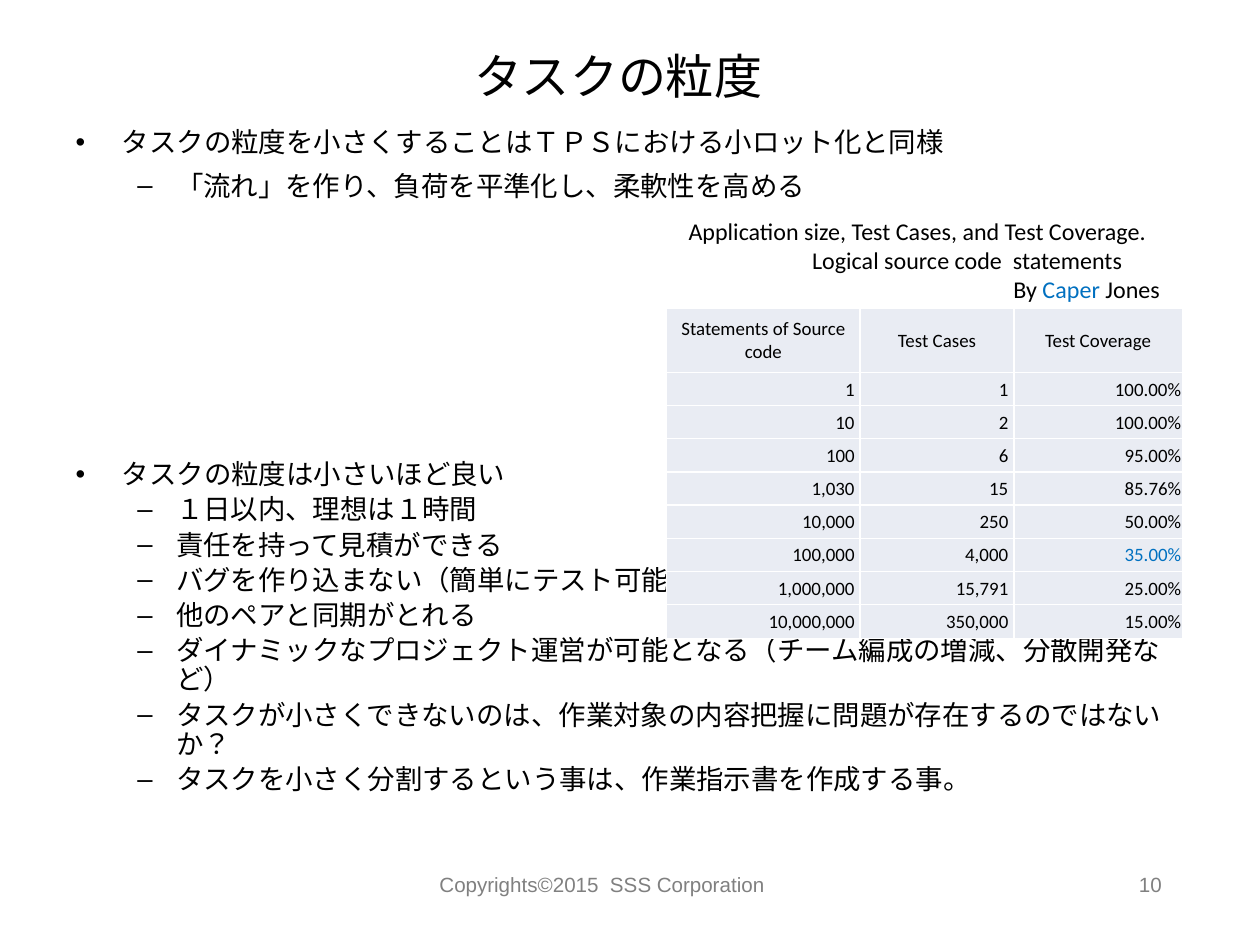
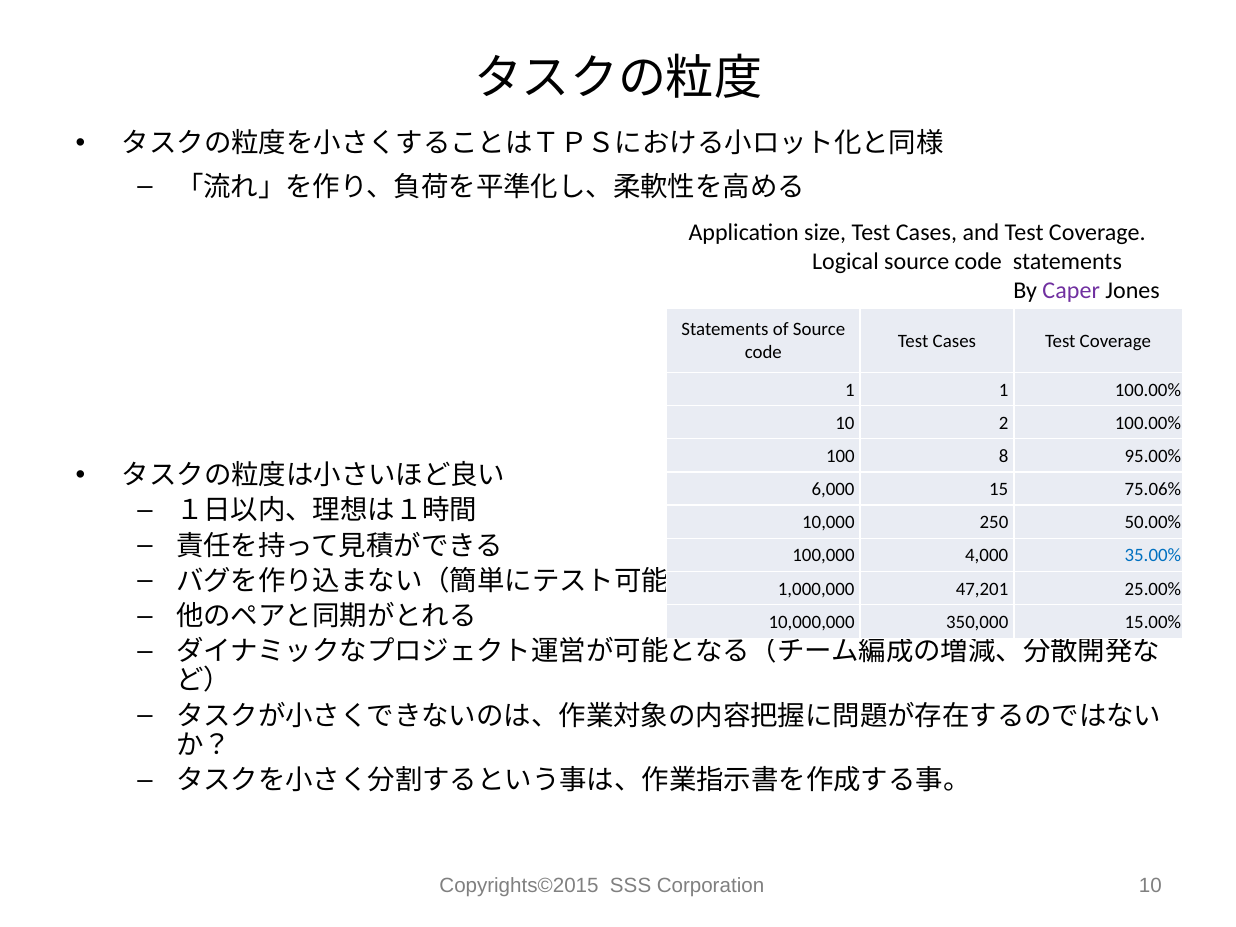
Caper colour: blue -> purple
6: 6 -> 8
1,030: 1,030 -> 6,000
85.76%: 85.76% -> 75.06%
15,791: 15,791 -> 47,201
